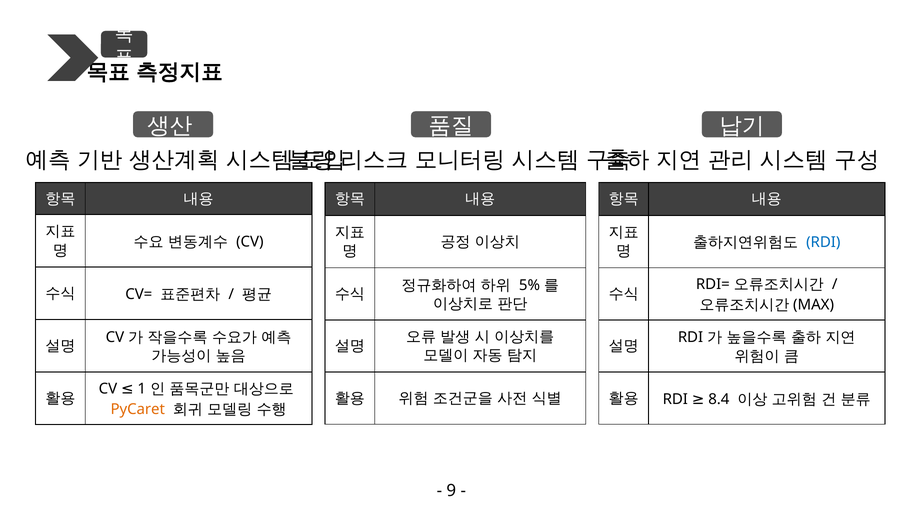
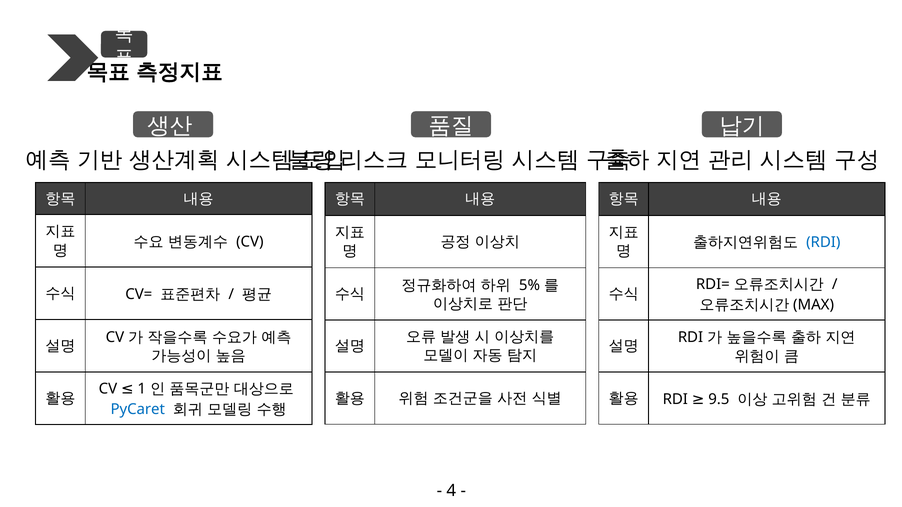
8.4: 8.4 -> 9.5
PyCaret colour: orange -> blue
9: 9 -> 4
